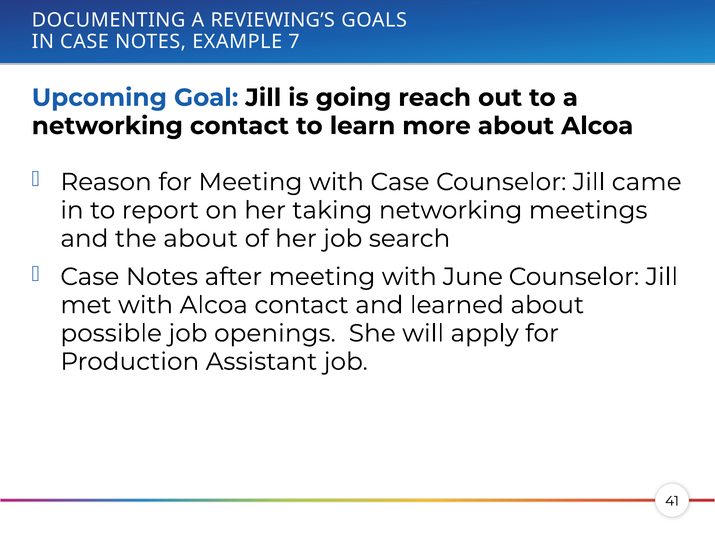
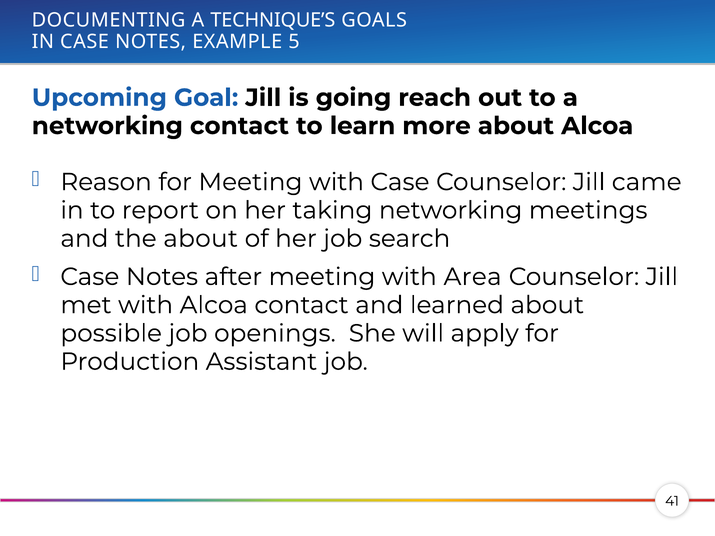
REVIEWING’S: REVIEWING’S -> TECHNIQUE’S
7: 7 -> 5
June: June -> Area
